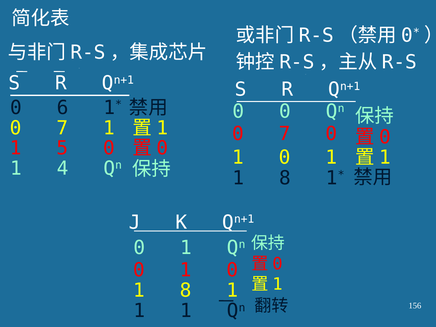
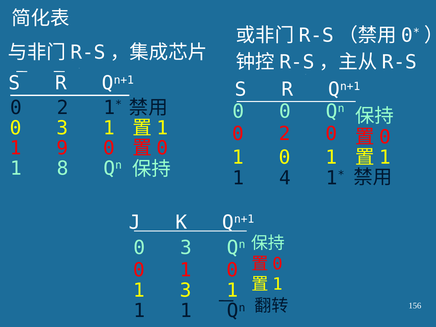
6 at (63, 108): 6 -> 2
7 at (62, 128): 7 -> 3
7 at (285, 134): 7 -> 2
5: 5 -> 9
4: 4 -> 8
8 at (285, 178): 8 -> 4
1 at (186, 248): 1 -> 3
8 at (186, 290): 8 -> 3
